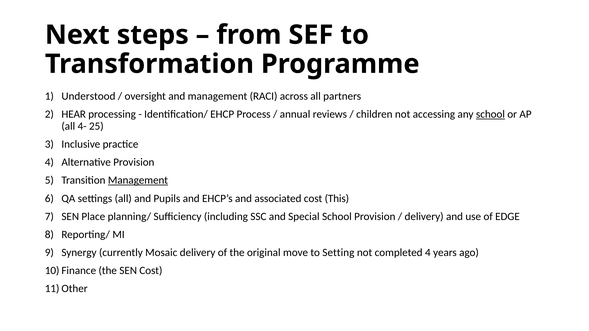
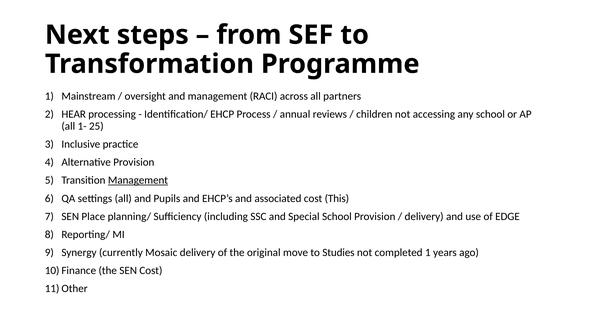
Understood: Understood -> Mainstream
school at (490, 114) underline: present -> none
4-: 4- -> 1-
Setting: Setting -> Studies
completed 4: 4 -> 1
